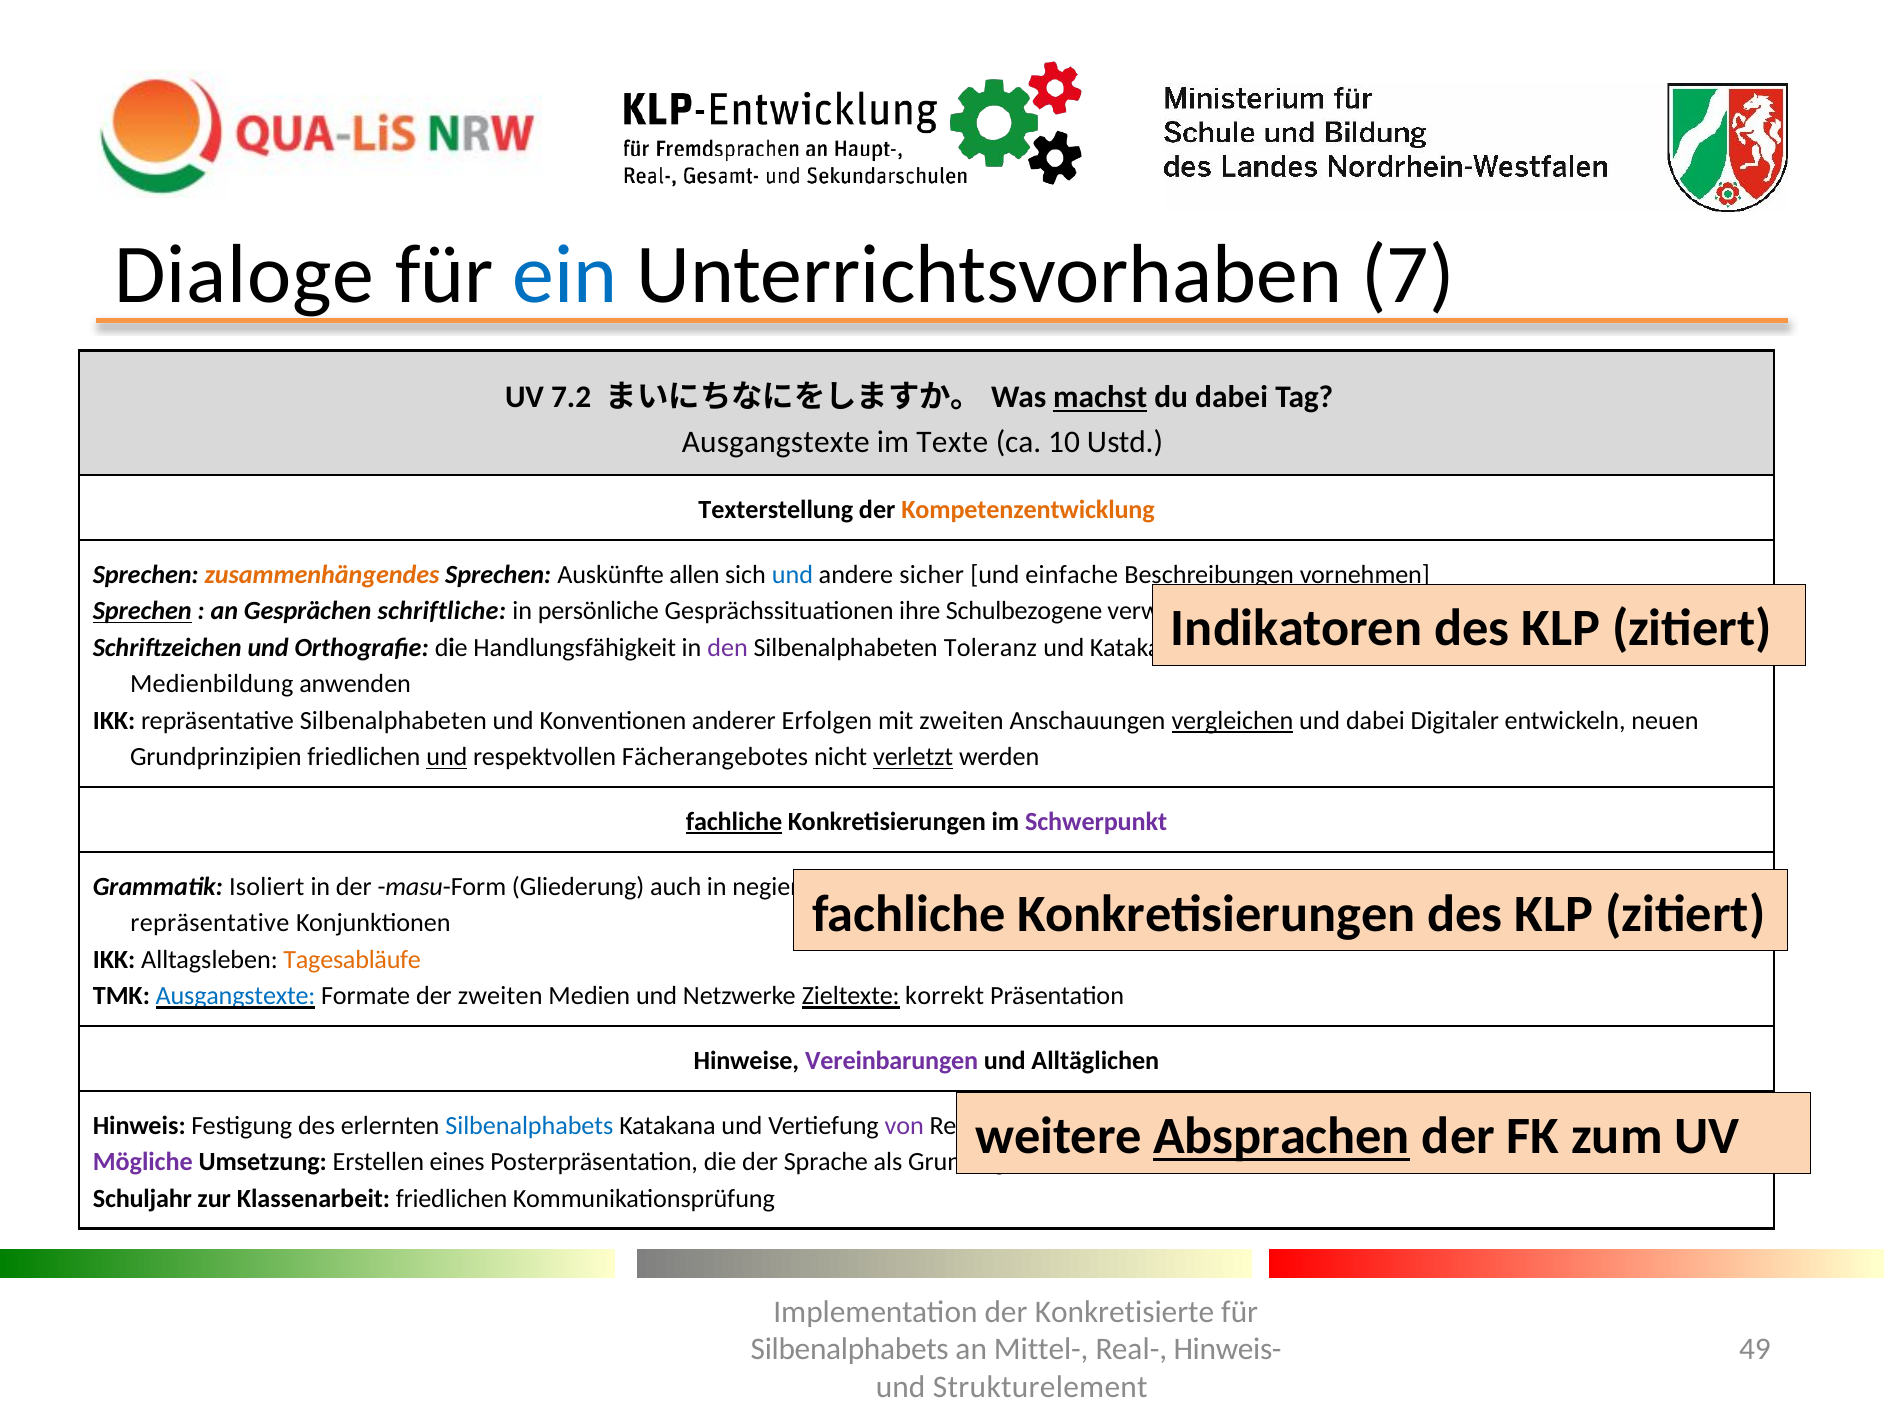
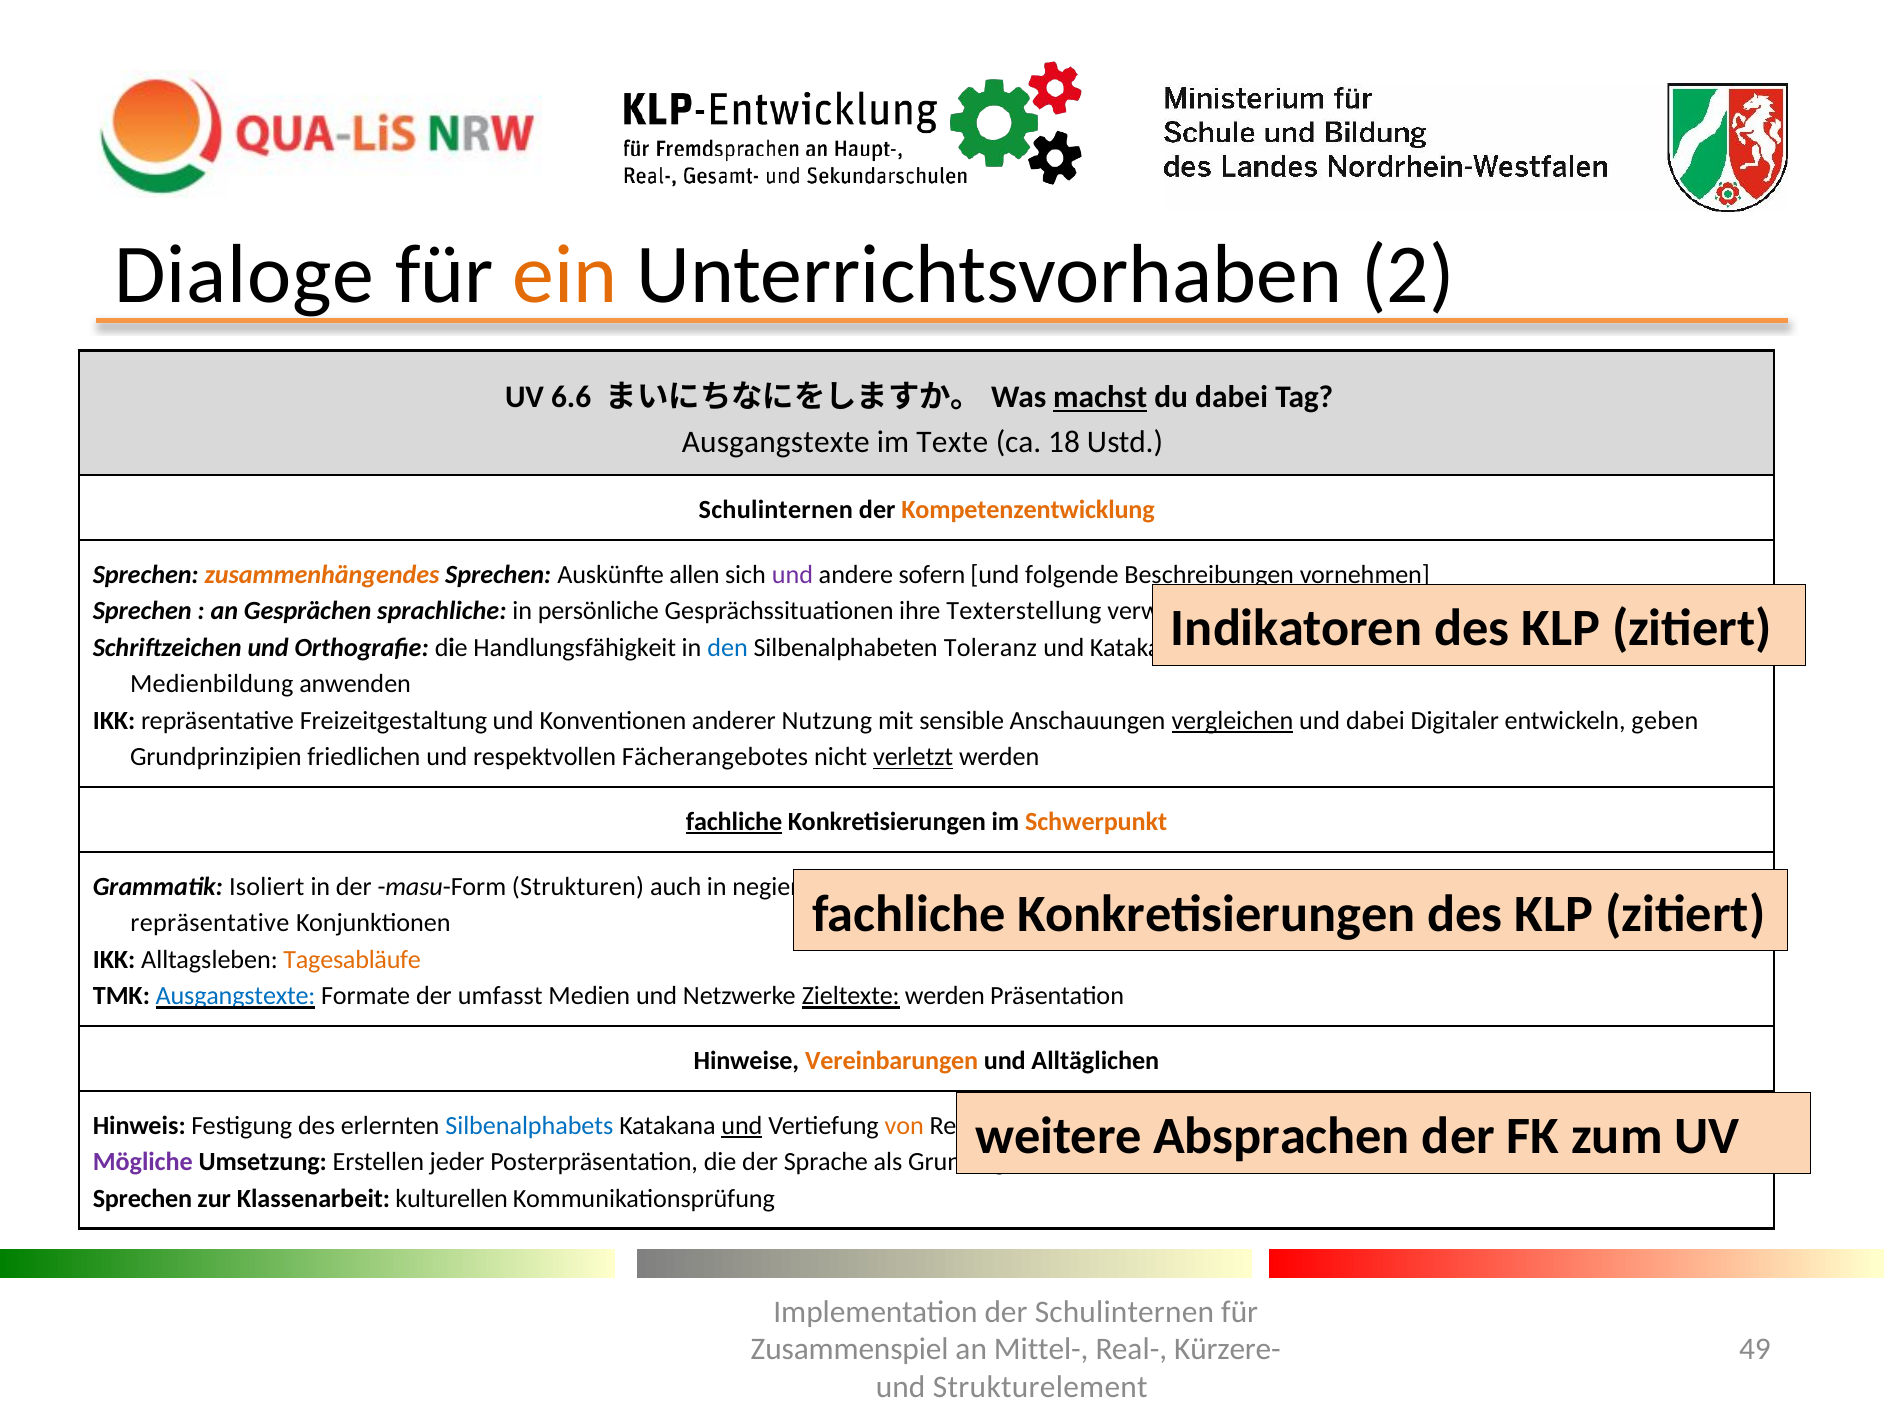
ein colour: blue -> orange
7: 7 -> 2
7.2: 7.2 -> 6.6
10: 10 -> 18
Texterstellung at (776, 510): Texterstellung -> Schulinternen
und at (793, 575) colour: blue -> purple
sicher: sicher -> sofern
und einfache: einfache -> folgende
Sprechen at (142, 611) underline: present -> none
schriftliche: schriftliche -> sprachliche
Schulbezogene: Schulbezogene -> Texterstellung
den colour: purple -> blue
repräsentative Silbenalphabeten: Silbenalphabeten -> Freizeitgestaltung
Erfolgen: Erfolgen -> Nutzung
mit zweiten: zweiten -> sensible
neuen: neuen -> geben
und at (447, 757) underline: present -> none
Schwerpunkt colour: purple -> orange
Gliederung: Gliederung -> Strukturen
der zweiten: zweiten -> umfasst
Zieltexte korrekt: korrekt -> werden
Vereinbarungen colour: purple -> orange
und at (742, 1126) underline: none -> present
von colour: purple -> orange
Absprachen underline: present -> none
eines: eines -> jeder
Schuljahr at (142, 1199): Schuljahr -> Sprechen
Klassenarbeit friedlichen: friedlichen -> kulturellen
der Konkretisierte: Konkretisierte -> Schulinternen
Silbenalphabets at (850, 1349): Silbenalphabets -> Zusammenspiel
Hinweis-: Hinweis- -> Kürzere-
